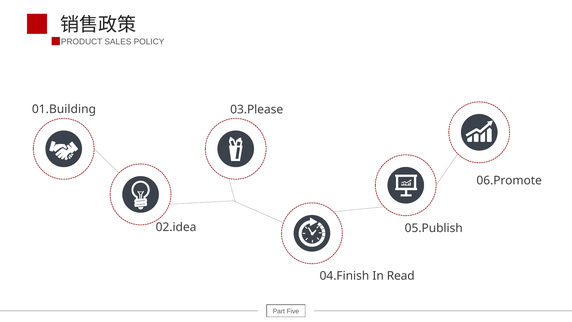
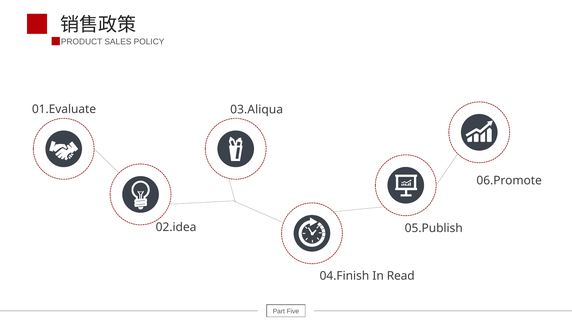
01.Building: 01.Building -> 01.Evaluate
03.Please: 03.Please -> 03.Aliqua
